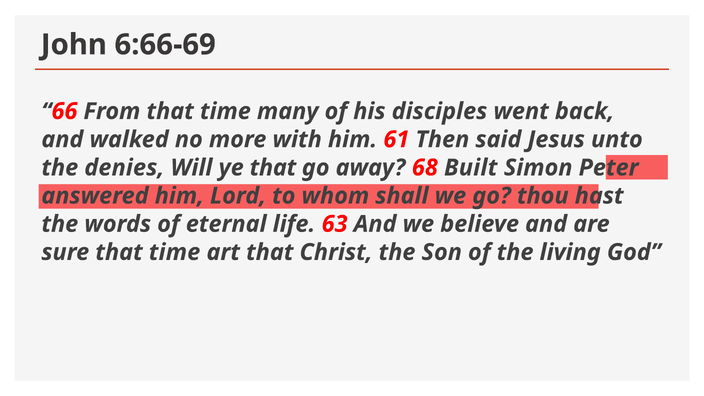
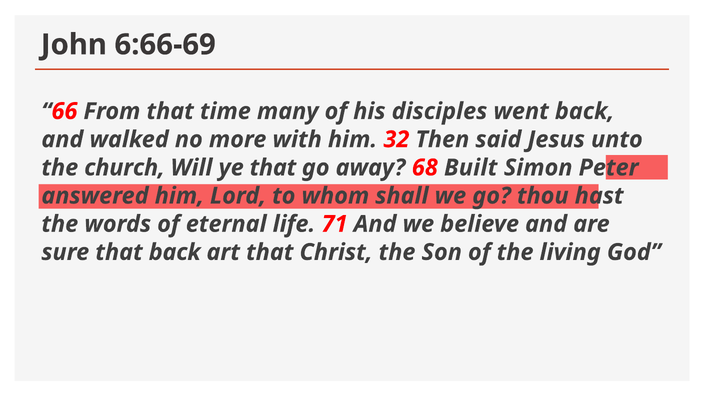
61: 61 -> 32
denies: denies -> church
63: 63 -> 71
sure that time: time -> back
